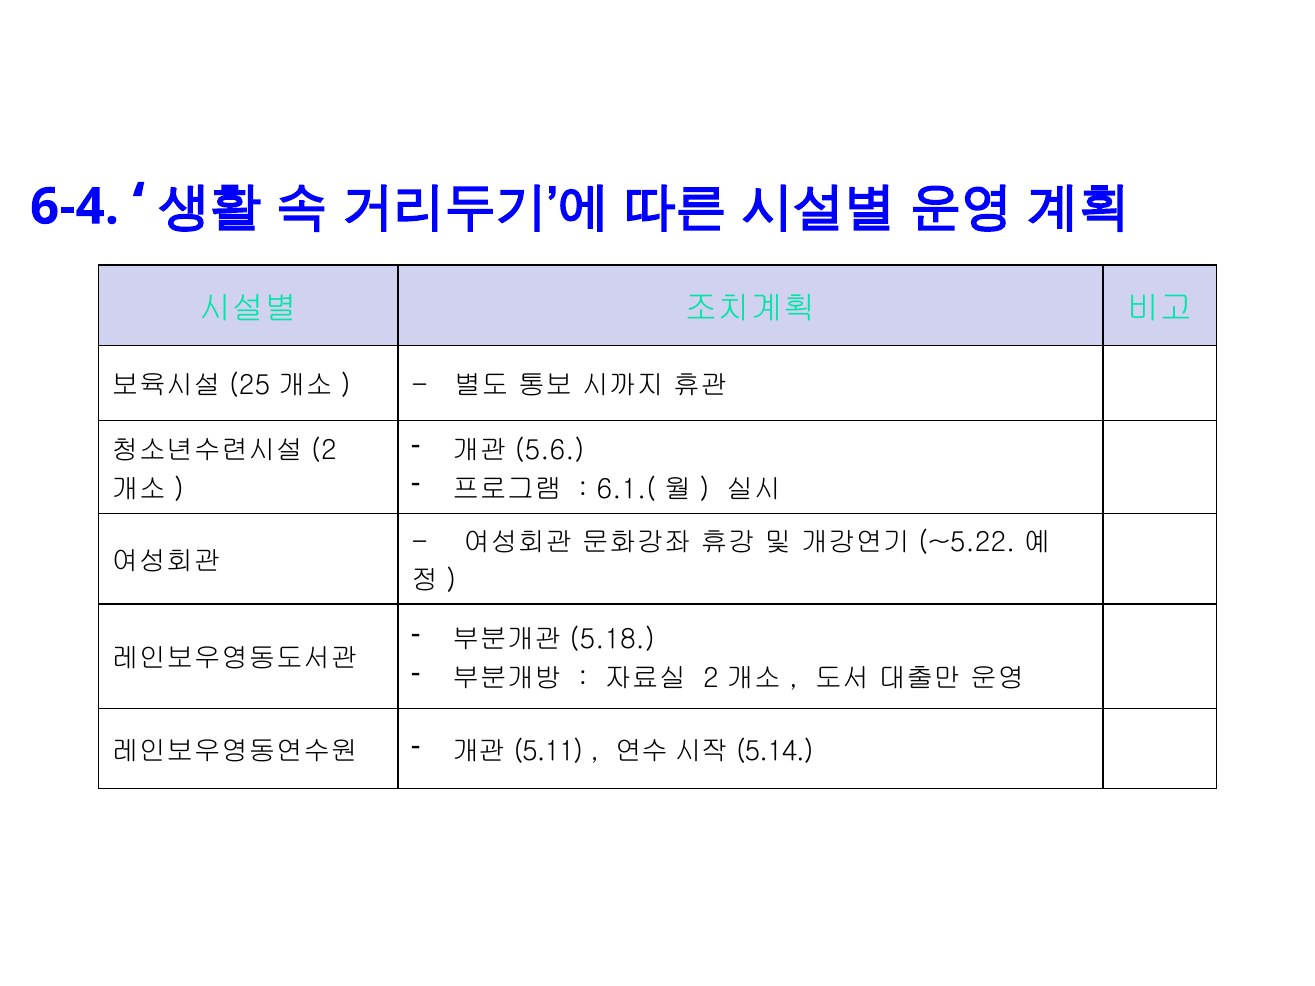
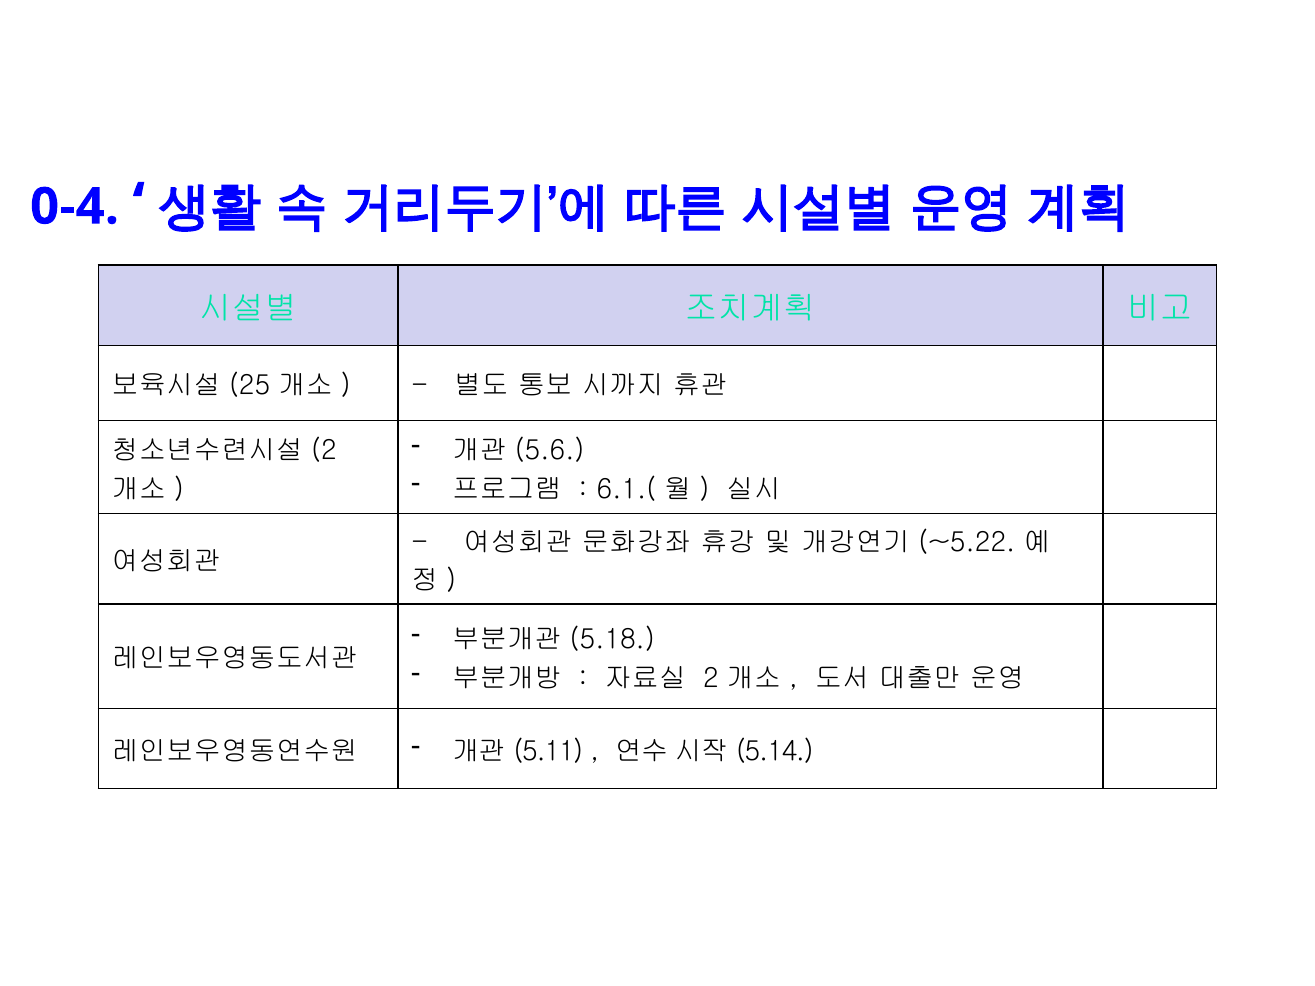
6-4: 6-4 -> 0-4
